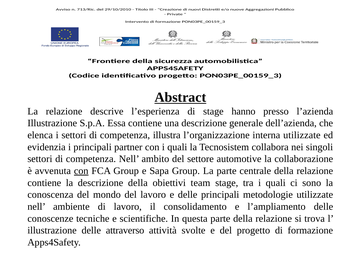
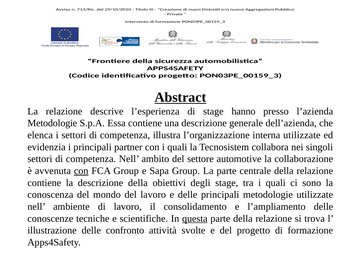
Illustrazione at (52, 123): Illustrazione -> Metodologie
team: team -> degli
questa underline: none -> present
attraverso: attraverso -> confronto
